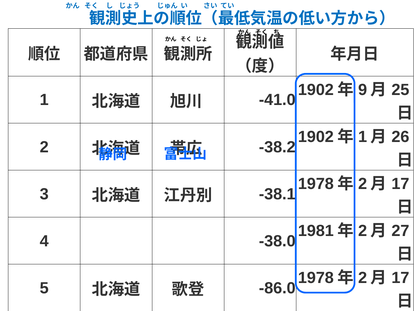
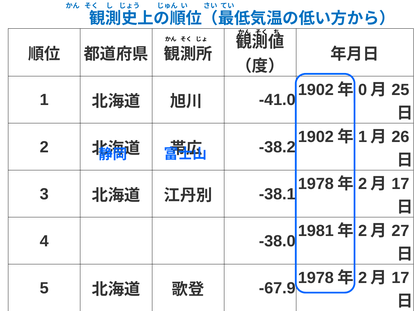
9 at (363, 90): 9 -> 0
-86.0: -86.0 -> -67.9
